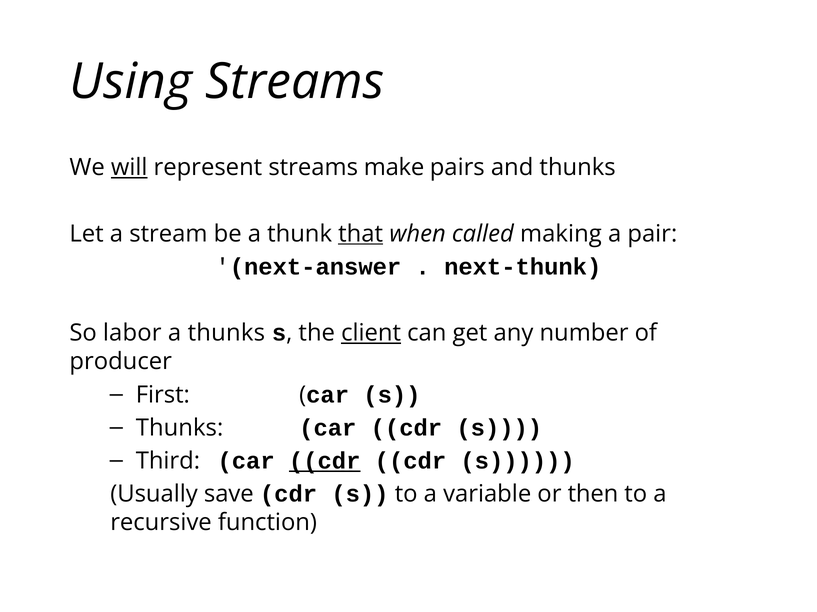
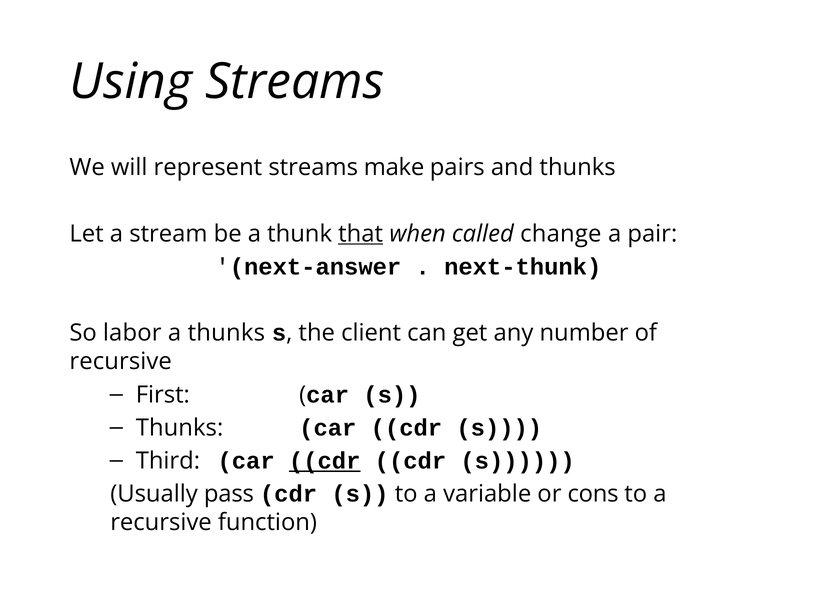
will underline: present -> none
making: making -> change
client underline: present -> none
producer at (121, 362): producer -> recursive
save: save -> pass
then: then -> cons
